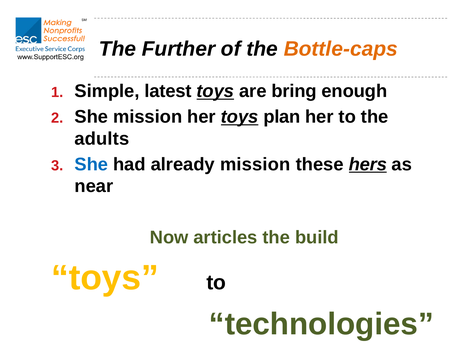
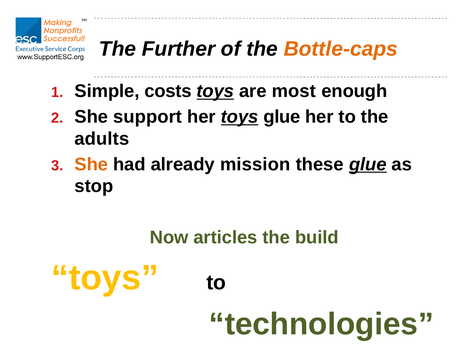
latest: latest -> costs
bring: bring -> most
She mission: mission -> support
toys plan: plan -> glue
She at (91, 164) colour: blue -> orange
these hers: hers -> glue
near: near -> stop
